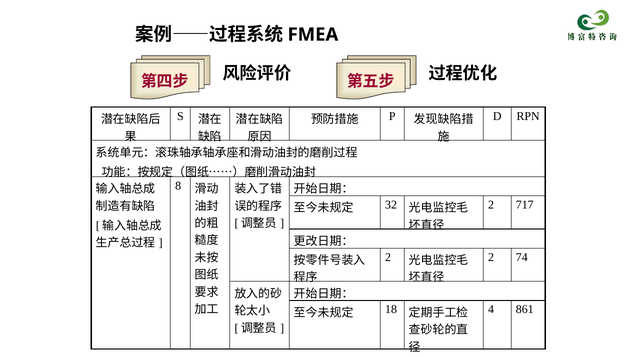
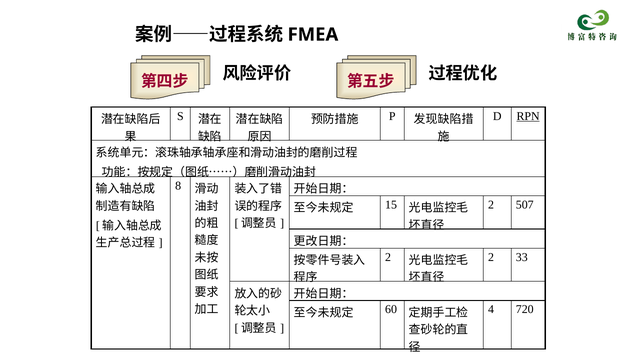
RPN underline: none -> present
717: 717 -> 507
32: 32 -> 15
74: 74 -> 33
861: 861 -> 720
18: 18 -> 60
